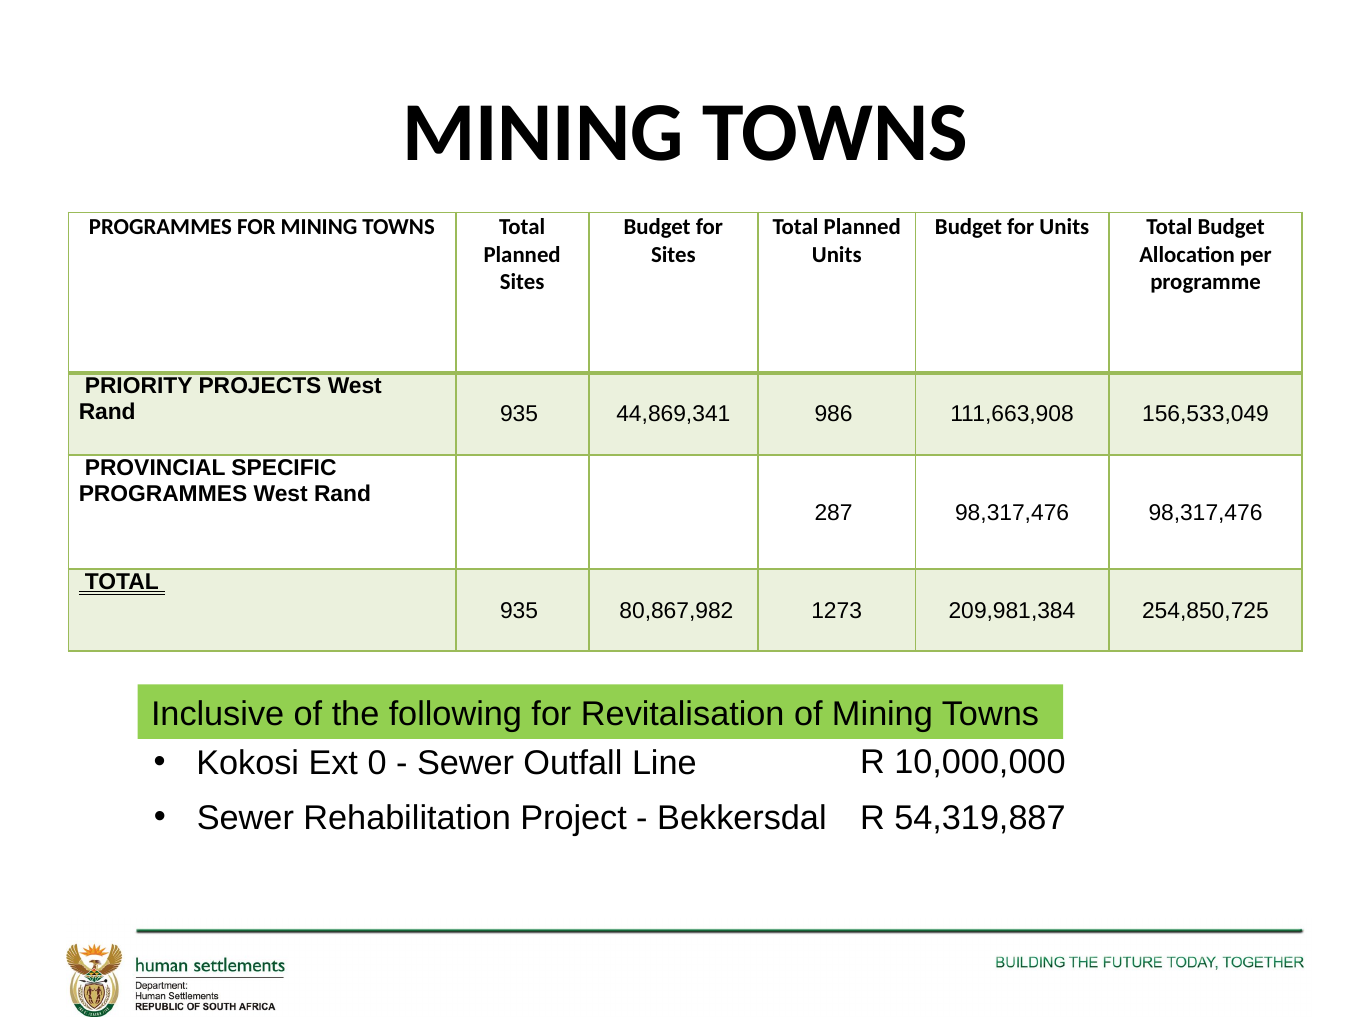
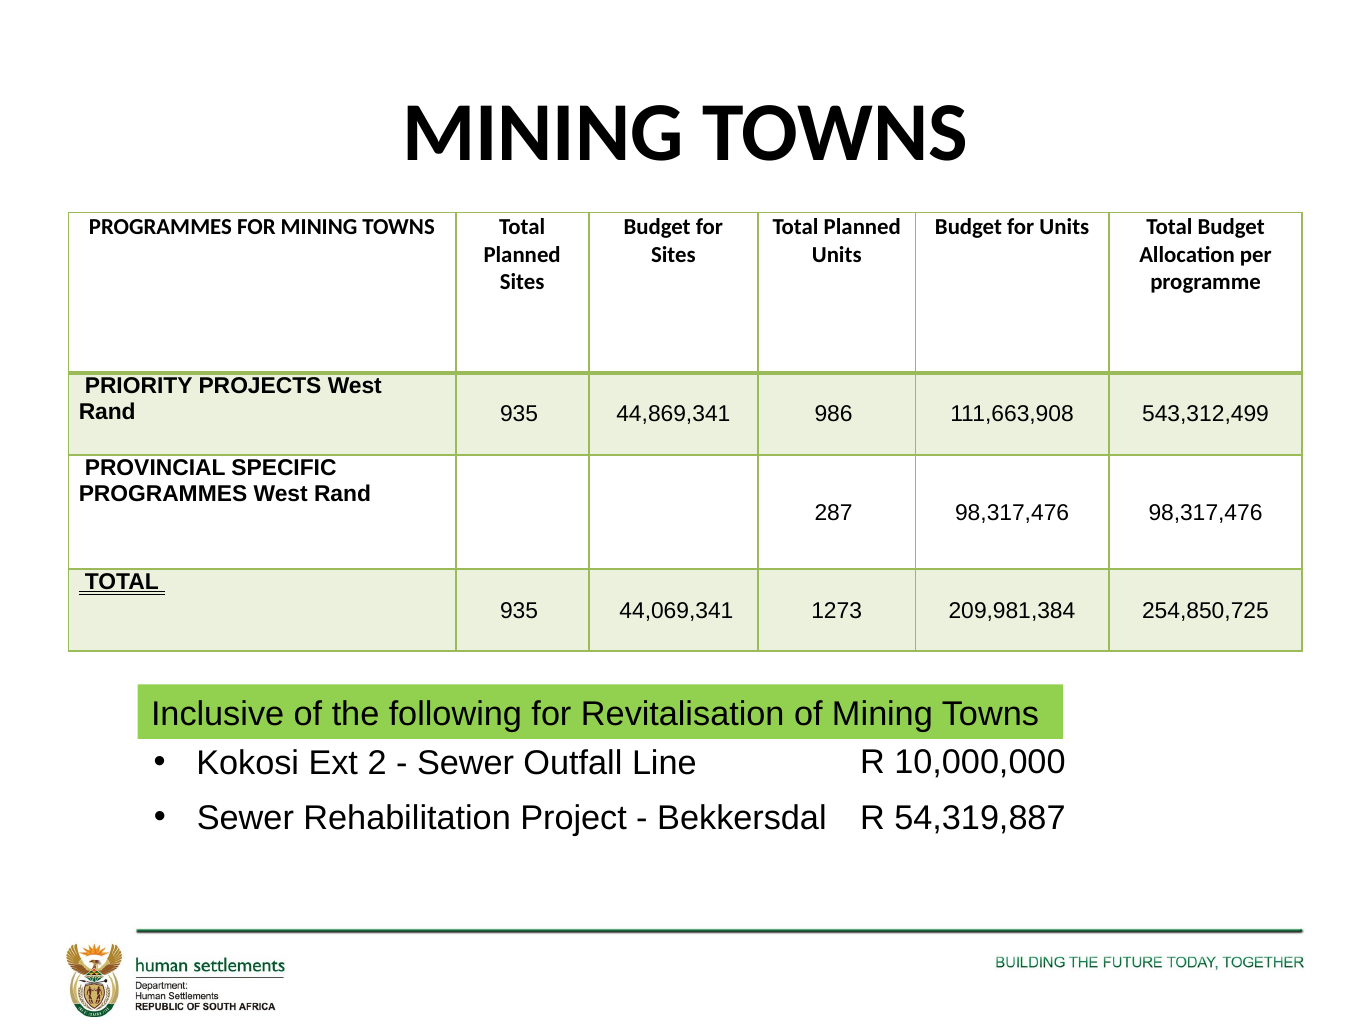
156,533,049: 156,533,049 -> 543,312,499
80,867,982: 80,867,982 -> 44,069,341
0: 0 -> 2
